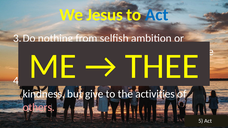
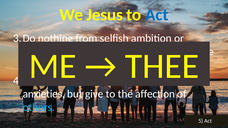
kindness: kindness -> anxieties
activities: activities -> affection
others at (39, 108) colour: pink -> light blue
